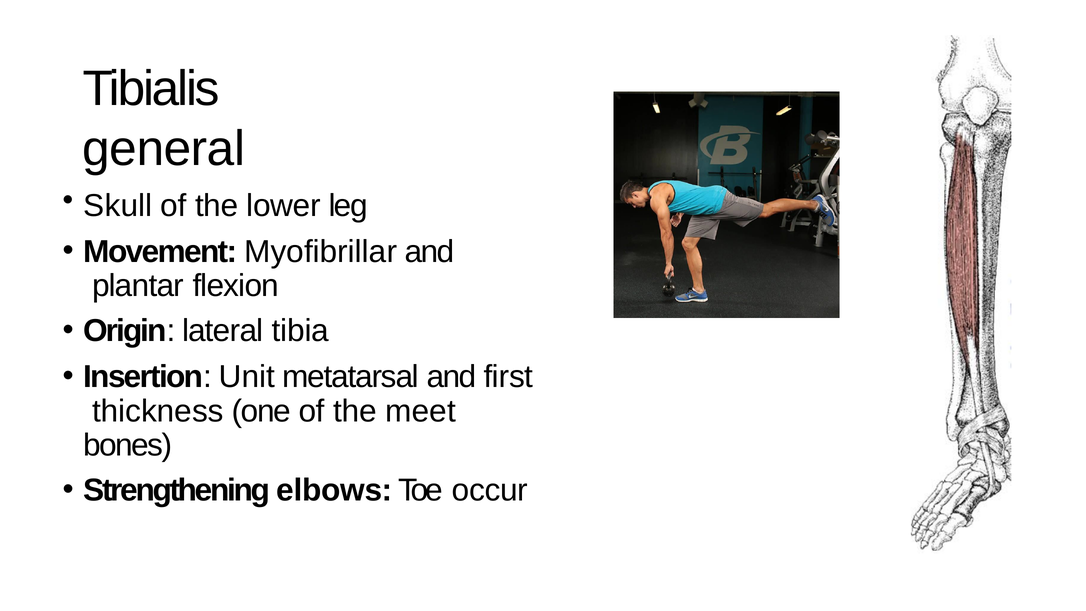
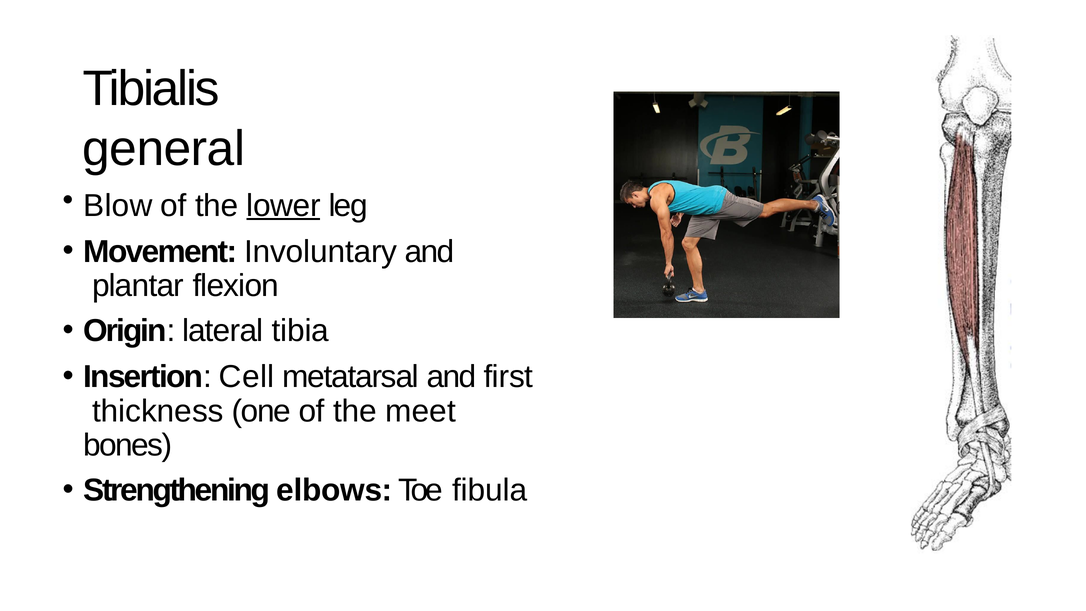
Skull: Skull -> Blow
lower underline: none -> present
Myofibrillar: Myofibrillar -> Involuntary
Unit: Unit -> Cell
occur: occur -> fibula
